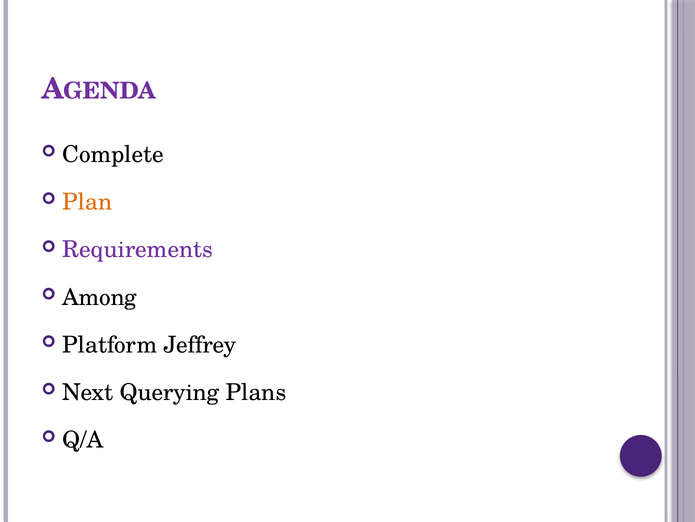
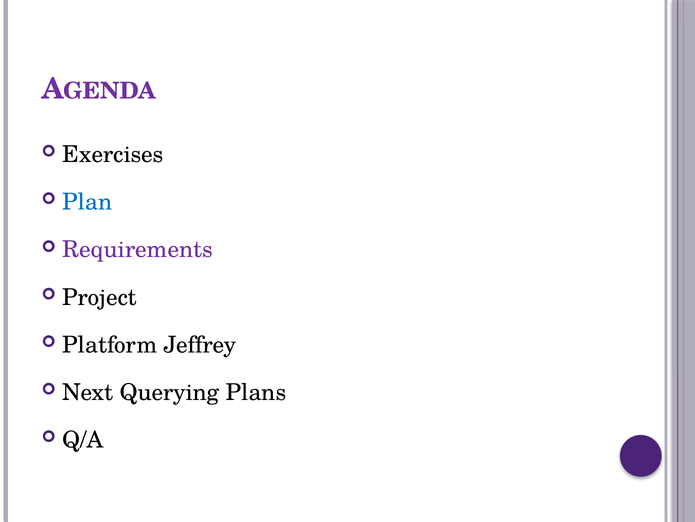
Complete: Complete -> Exercises
Plan colour: orange -> blue
Among: Among -> Project
